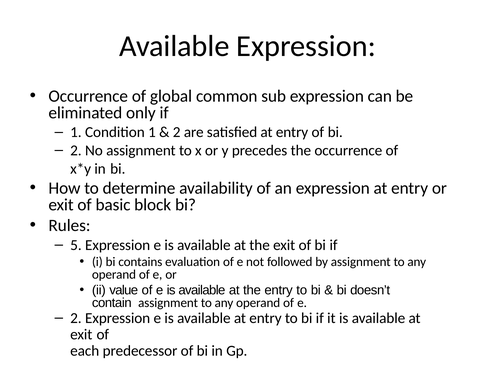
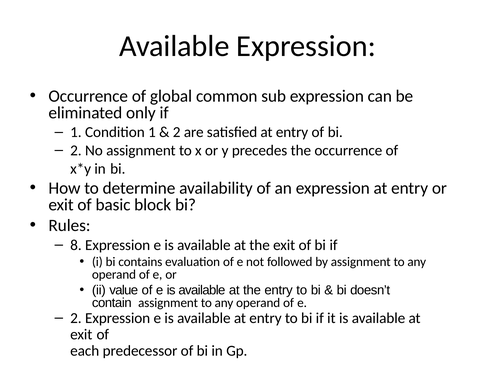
5: 5 -> 8
